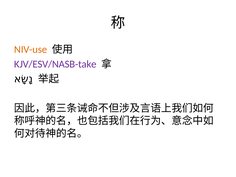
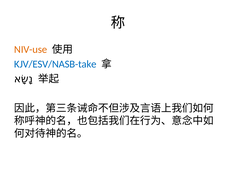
KJV/ESV/NASB-take colour: purple -> blue
